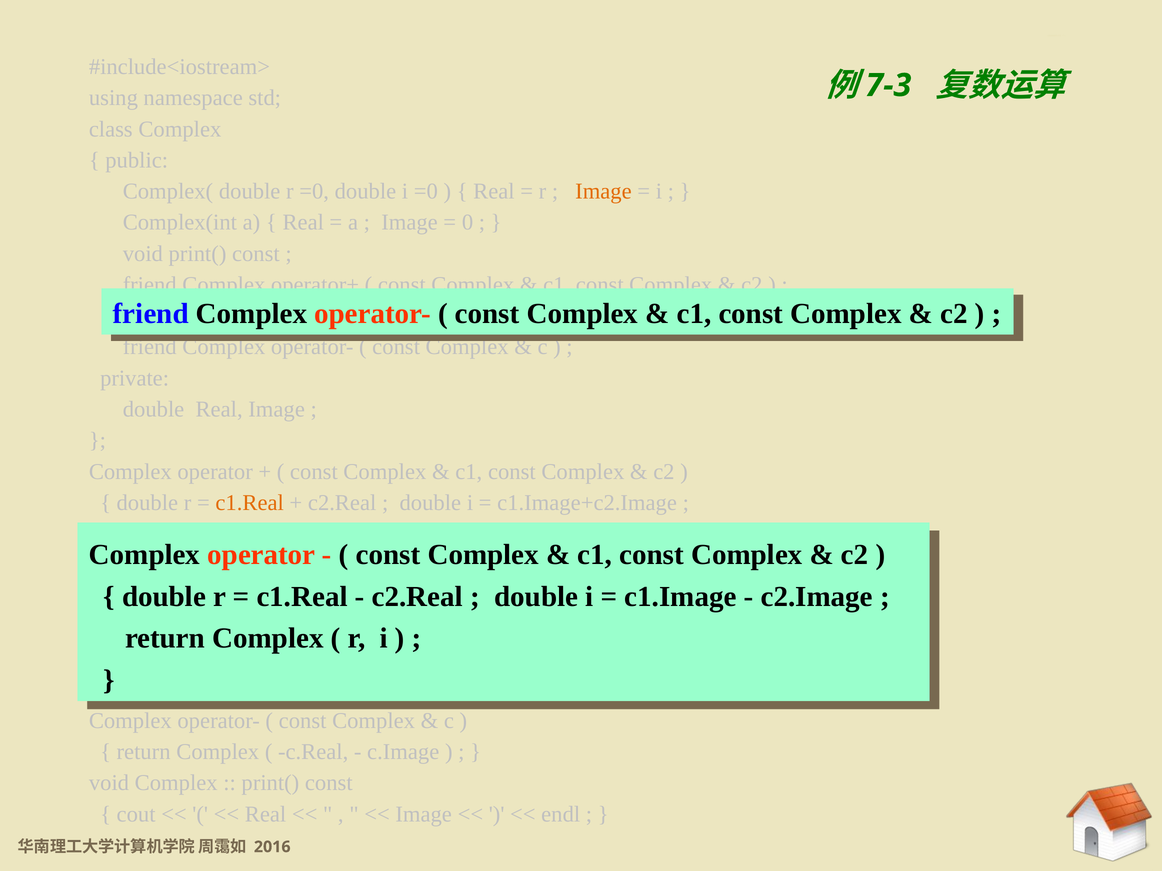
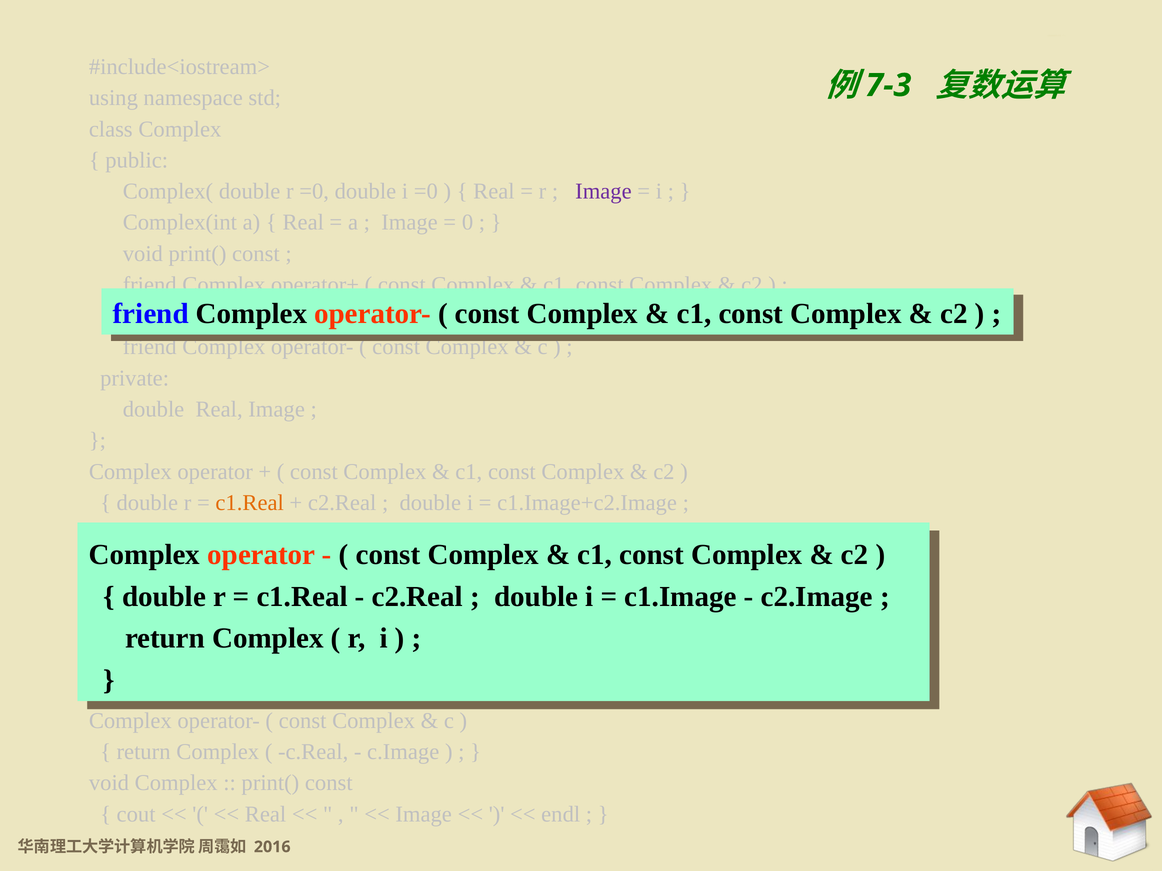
Image at (603, 191) colour: orange -> purple
